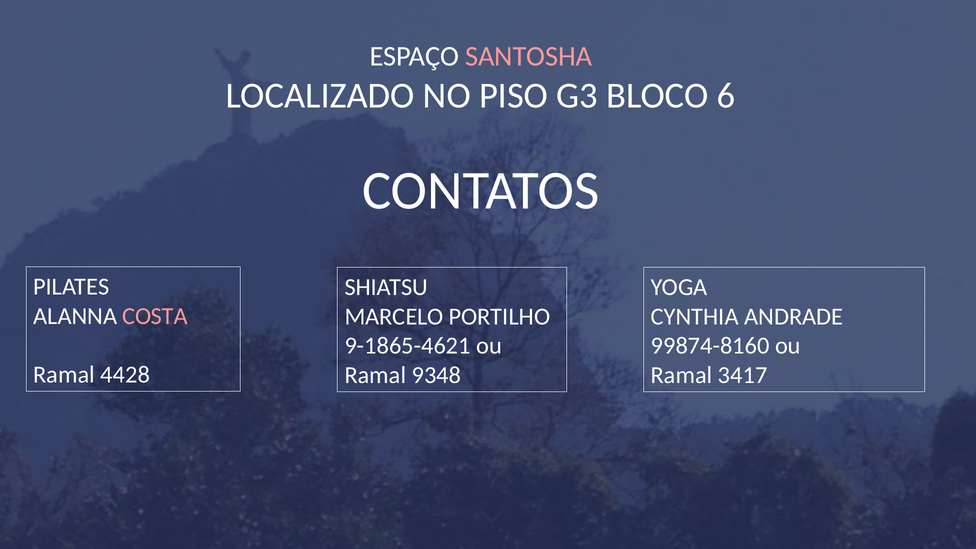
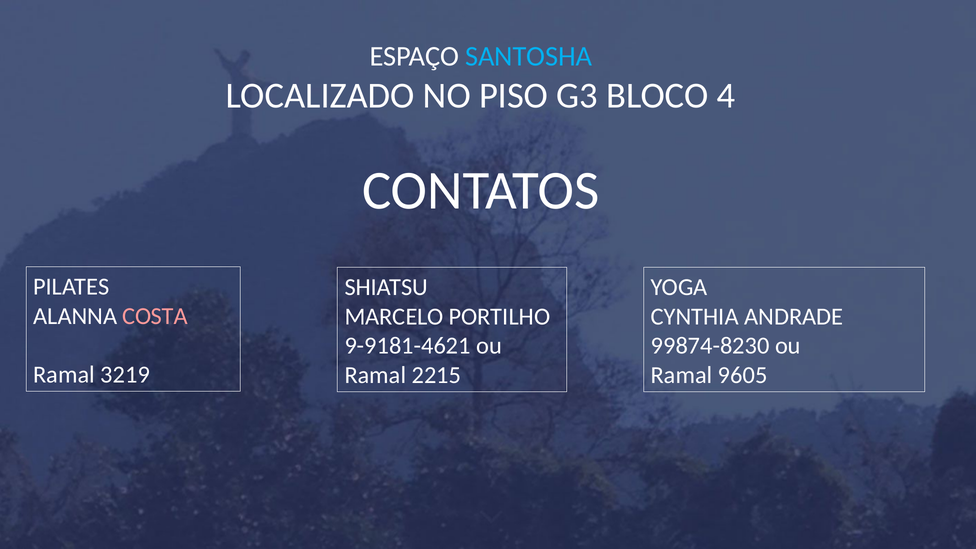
SANTOSHA colour: pink -> light blue
6: 6 -> 4
9-1865-4621: 9-1865-4621 -> 9-9181-4621
99874-8160: 99874-8160 -> 99874-8230
4428: 4428 -> 3219
9348: 9348 -> 2215
3417: 3417 -> 9605
